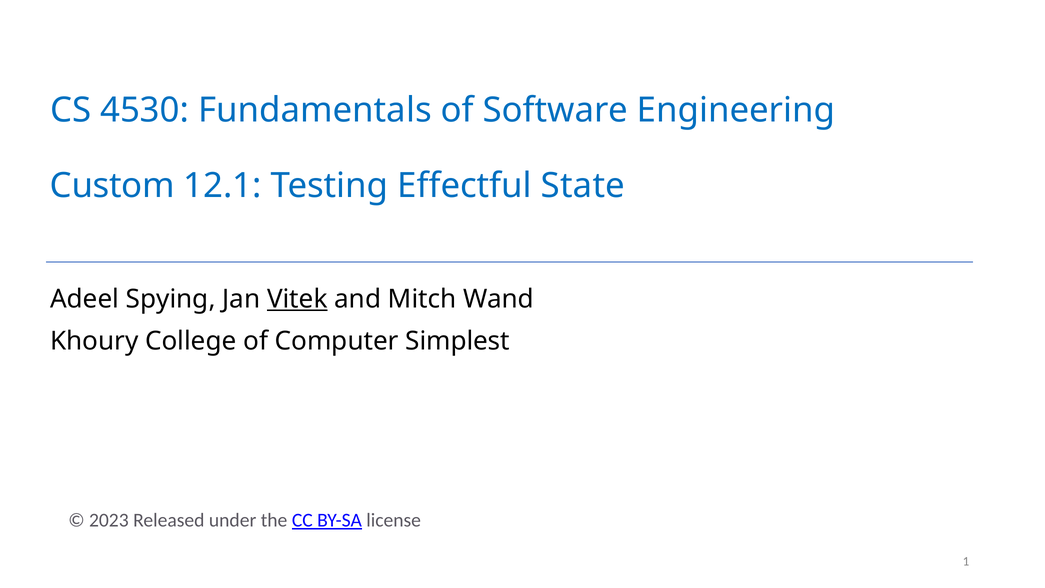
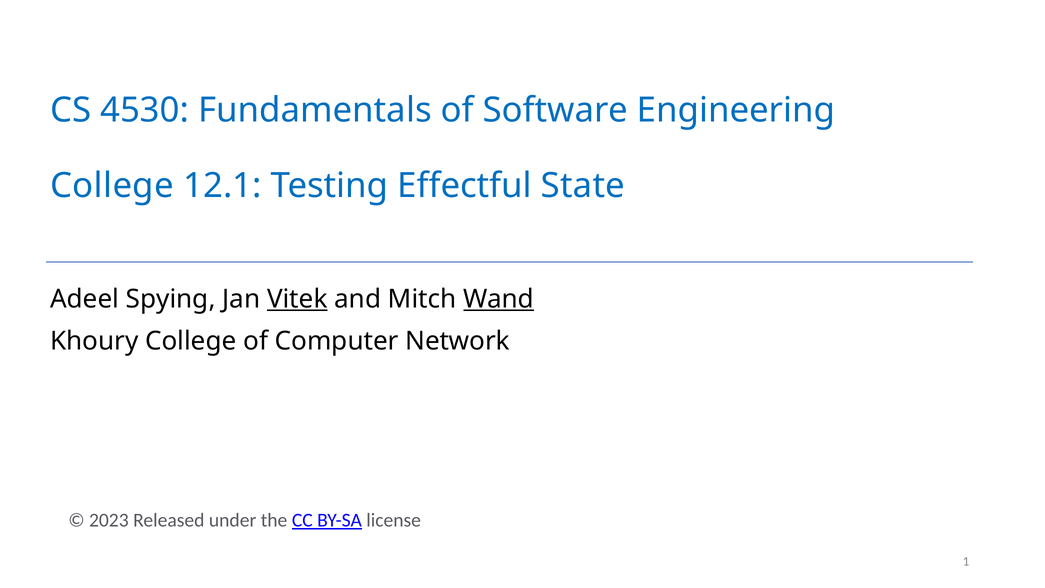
Custom at (112, 185): Custom -> College
Wand underline: none -> present
Simplest: Simplest -> Network
